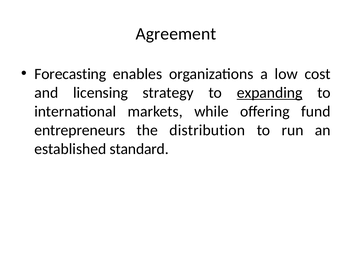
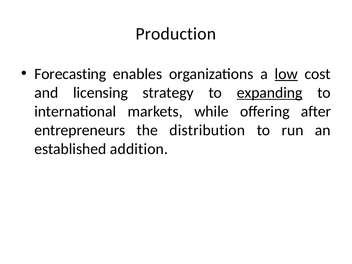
Agreement: Agreement -> Production
low underline: none -> present
fund: fund -> after
standard: standard -> addition
